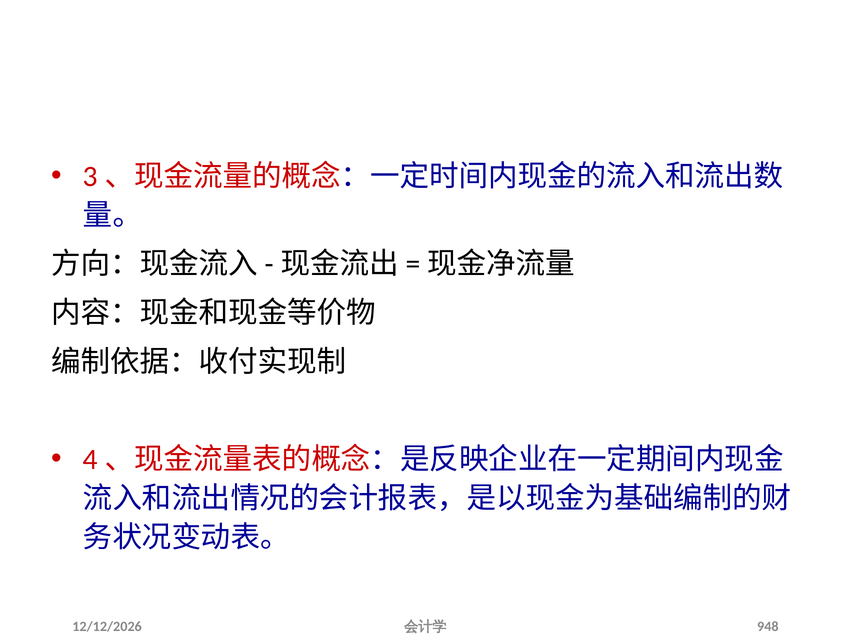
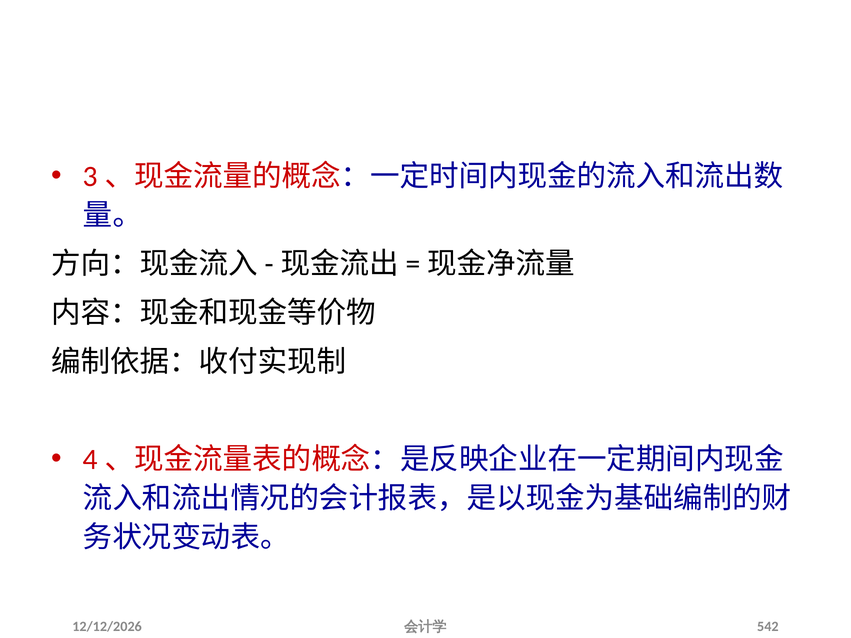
948: 948 -> 542
